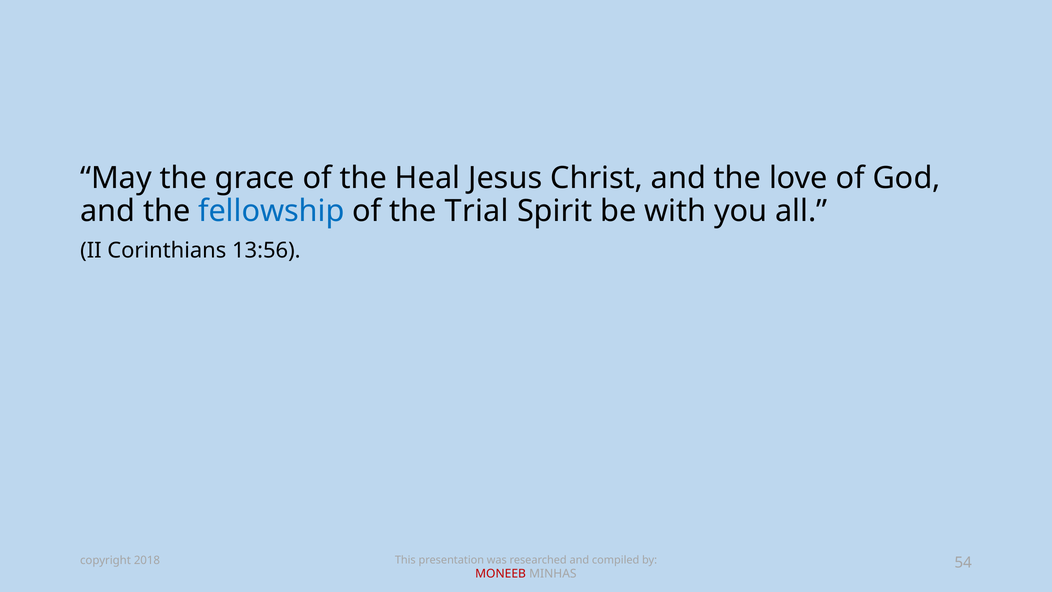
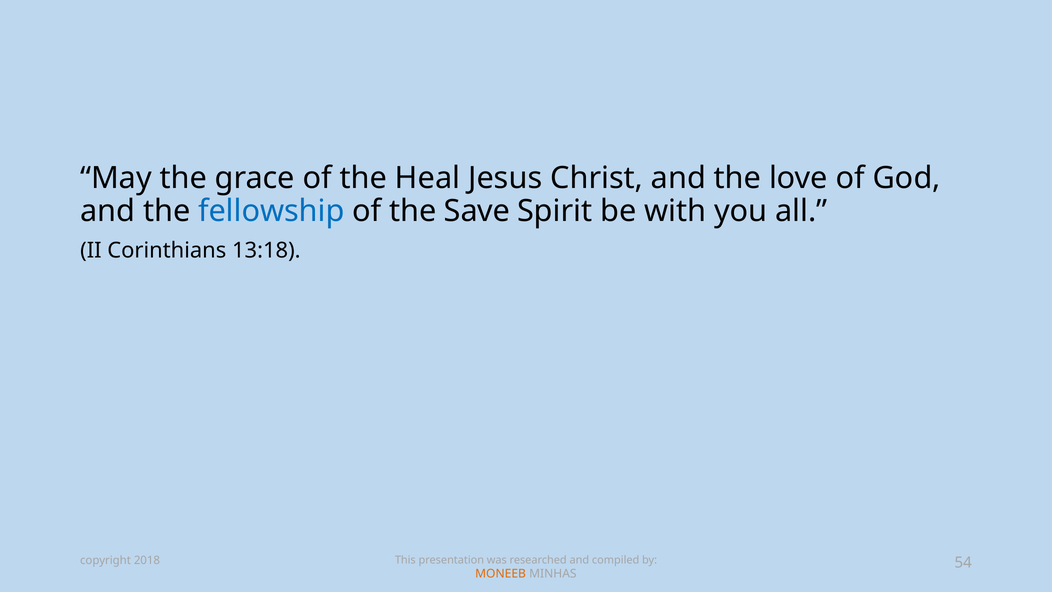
Trial: Trial -> Save
13:56: 13:56 -> 13:18
MONEEB colour: red -> orange
